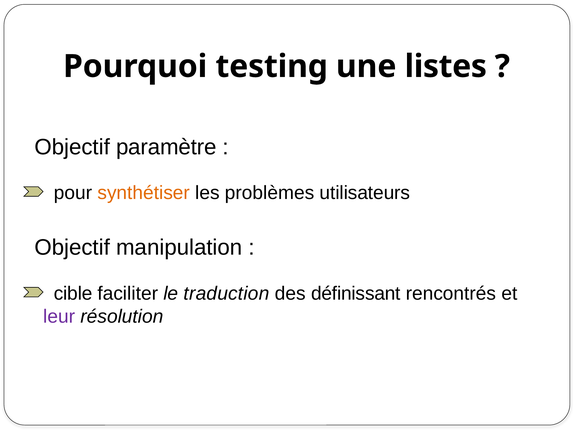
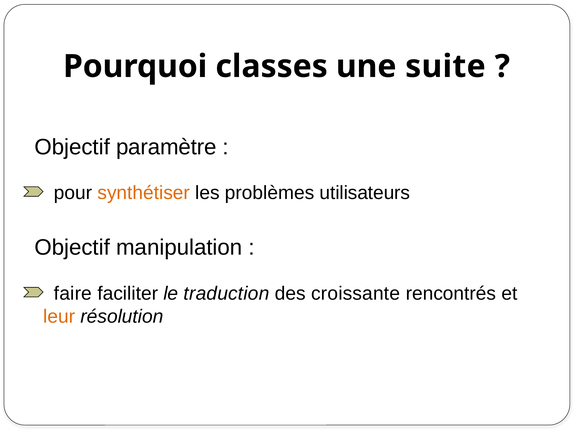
testing: testing -> classes
listes: listes -> suite
cible: cible -> faire
définissant: définissant -> croissante
leur colour: purple -> orange
